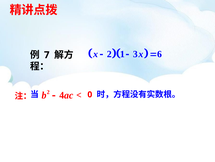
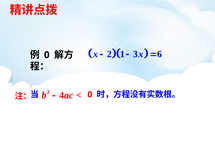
7 at (47, 55): 7 -> 0
